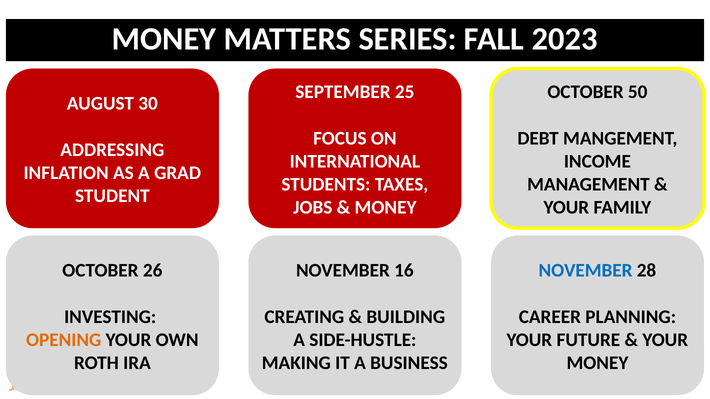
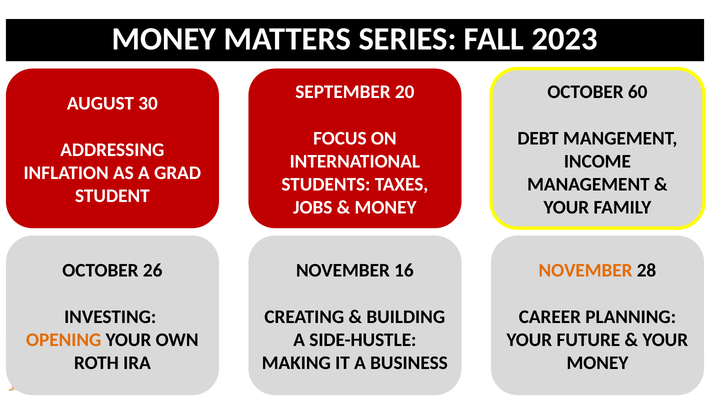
25: 25 -> 20
50: 50 -> 60
NOVEMBER at (586, 271) colour: blue -> orange
